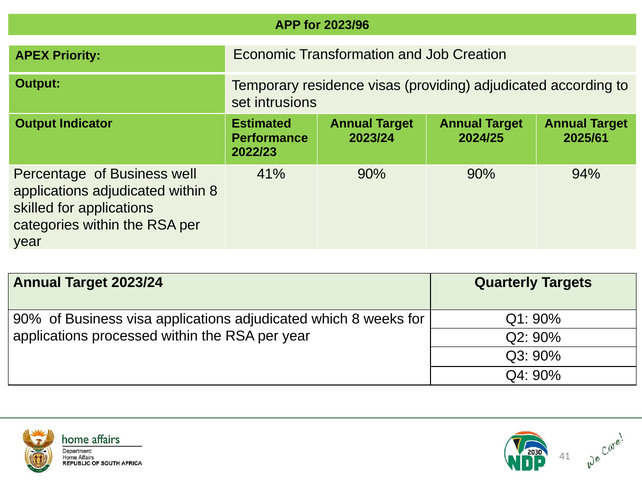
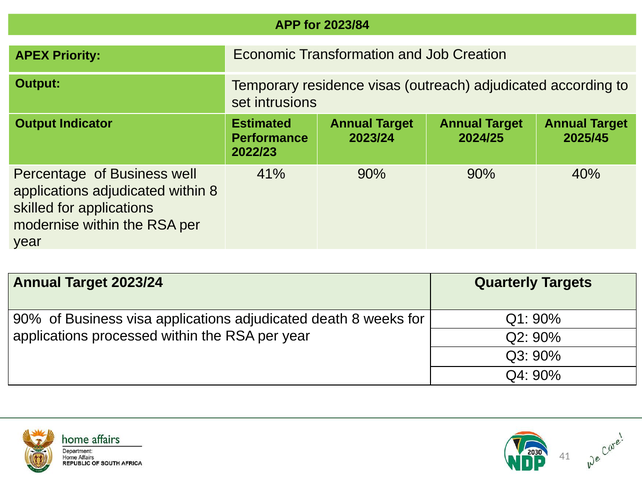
2023/96: 2023/96 -> 2023/84
providing: providing -> outreach
2025/61: 2025/61 -> 2025/45
94%: 94% -> 40%
categories: categories -> modernise
which: which -> death
